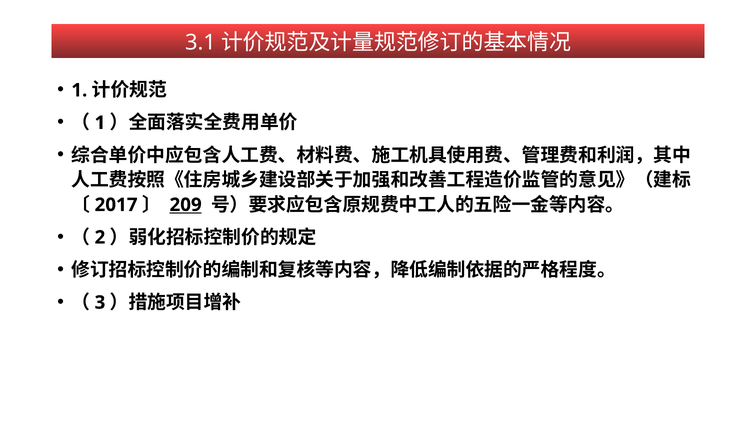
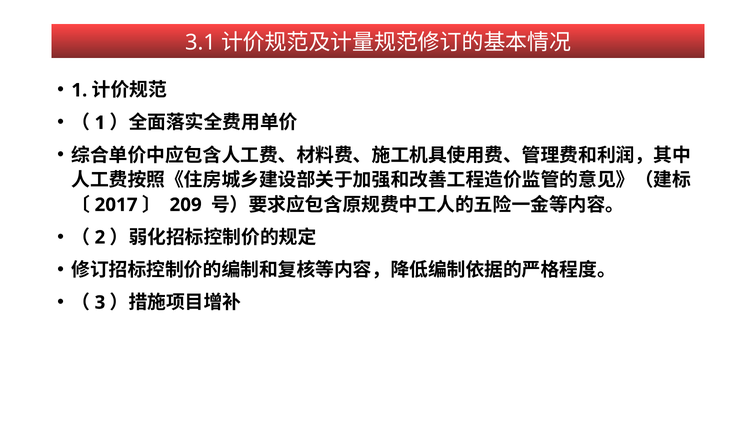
209 underline: present -> none
